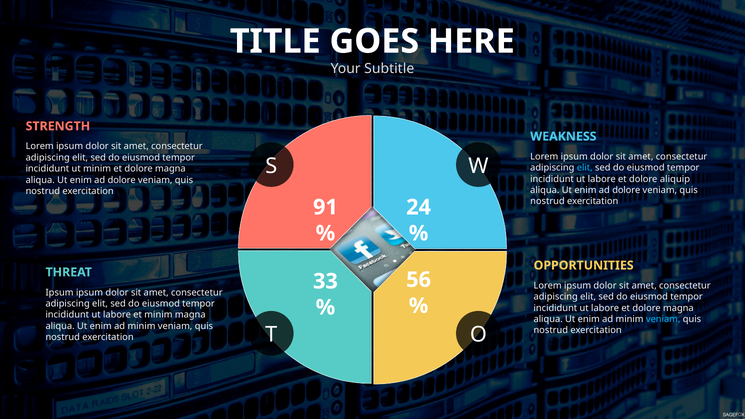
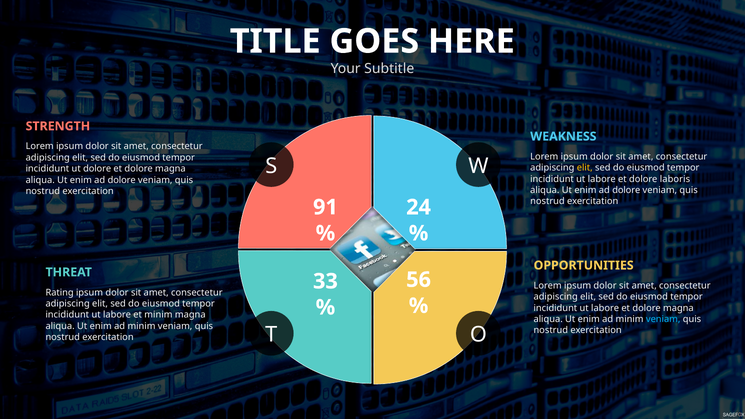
elit at (585, 168) colour: light blue -> yellow
ut minim: minim -> dolore
aliquip: aliquip -> laboris
Ipsum at (60, 293): Ipsum -> Rating
